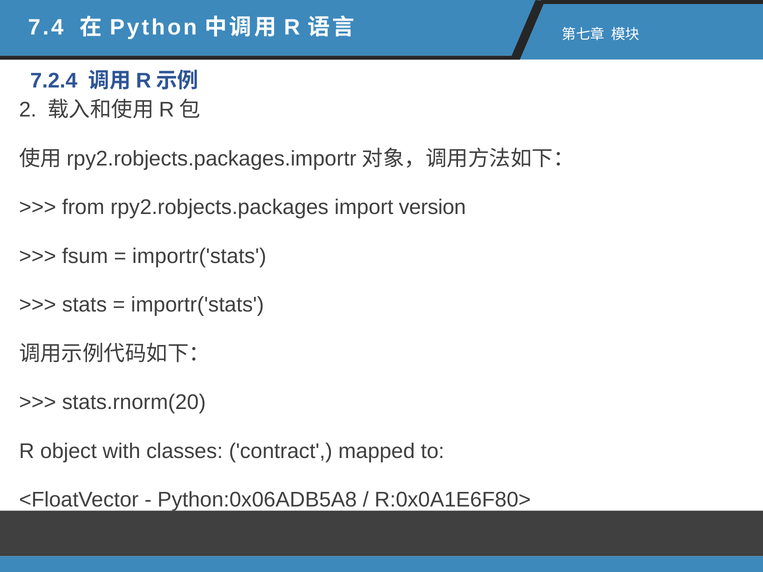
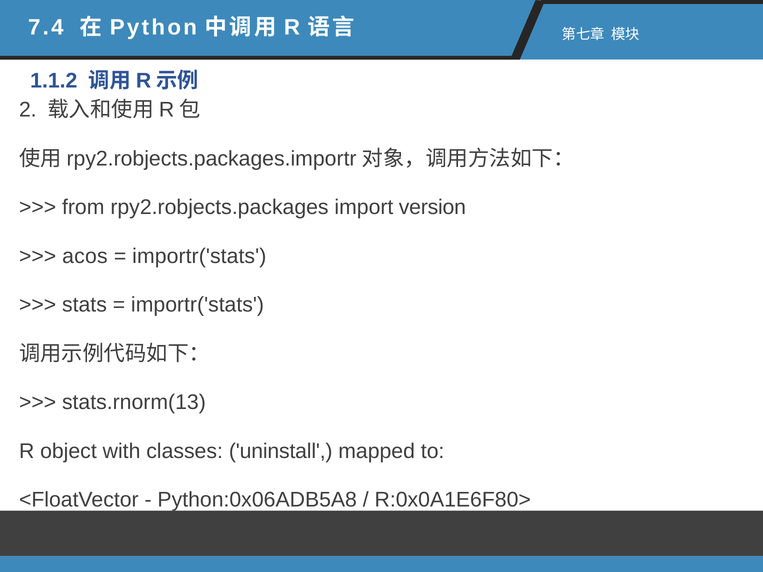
7.2.4: 7.2.4 -> 1.1.2
fsum: fsum -> acos
stats.rnorm(20: stats.rnorm(20 -> stats.rnorm(13
contract: contract -> uninstall
